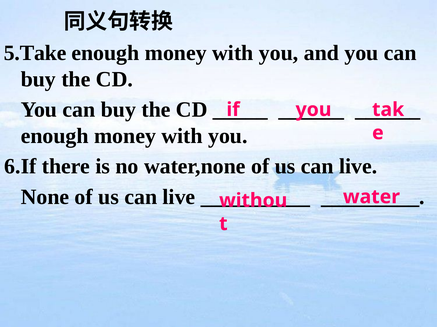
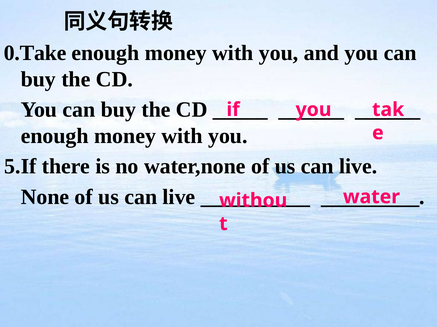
5.Take: 5.Take -> 0.Take
6.If: 6.If -> 5.If
